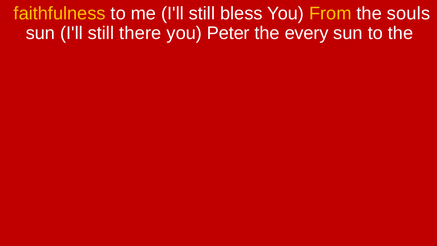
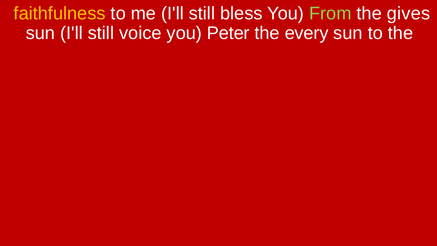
From colour: yellow -> light green
souls: souls -> gives
there: there -> voice
